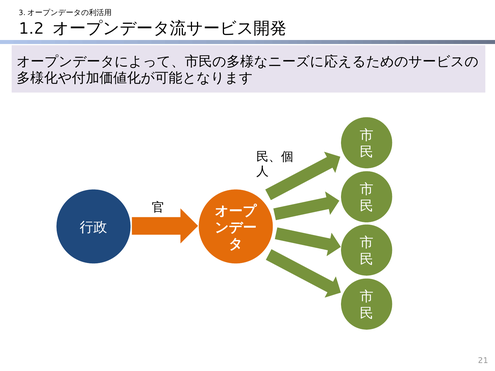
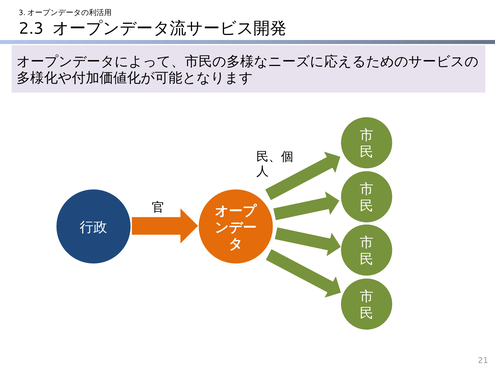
1.2: 1.2 -> 2.3
